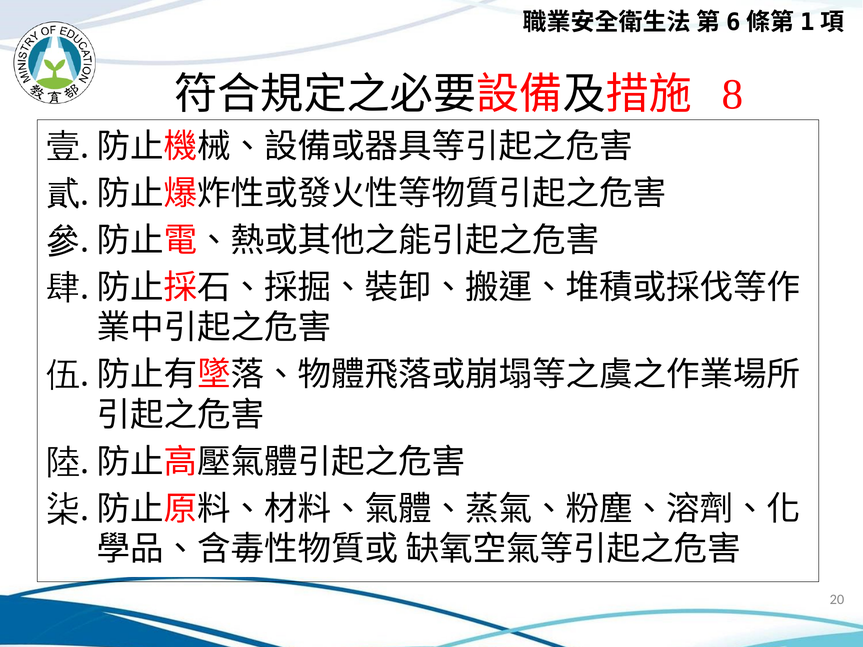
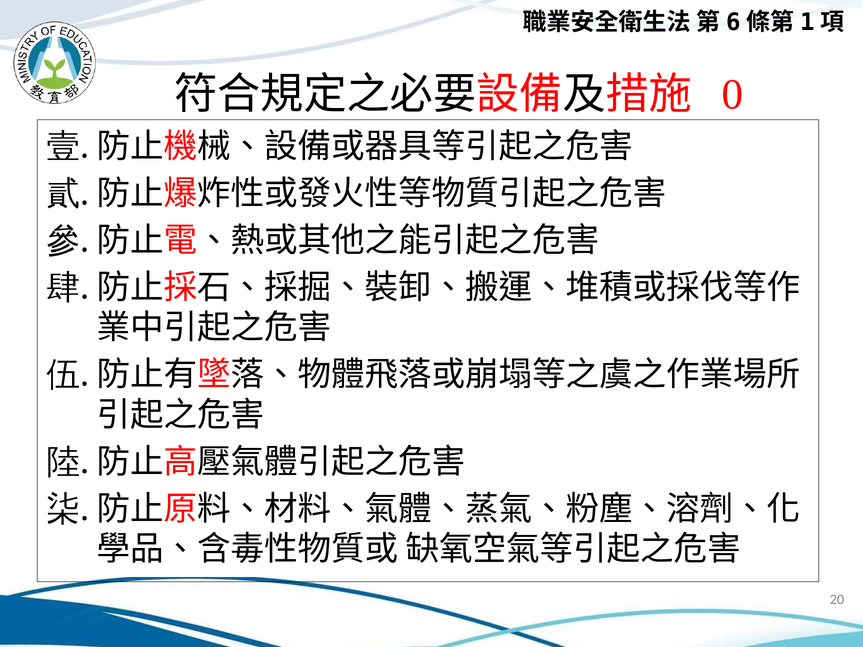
8: 8 -> 0
